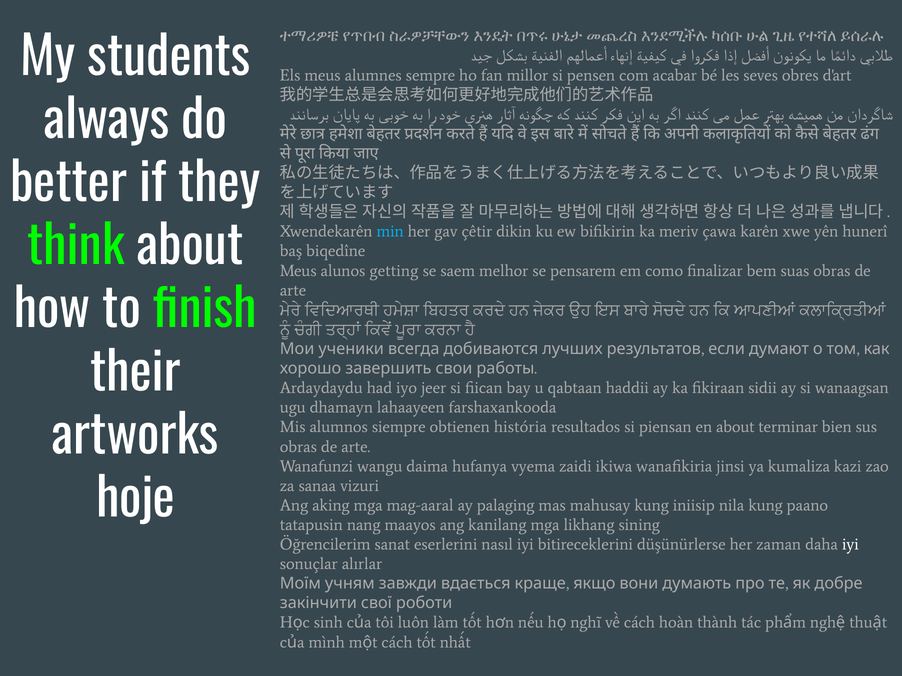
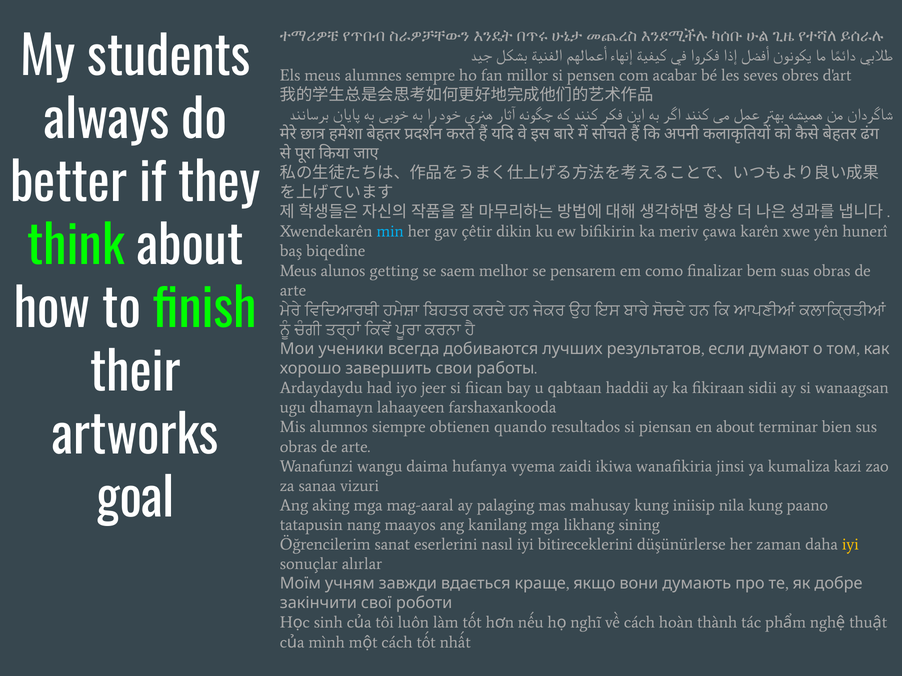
história: história -> quando
hoje: hoje -> goal
iyi at (850, 545) colour: white -> yellow
